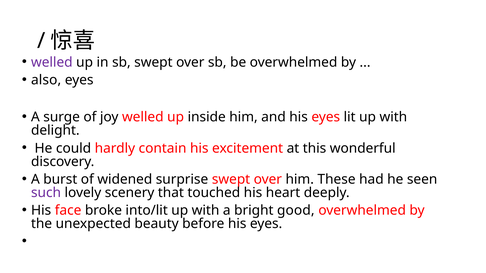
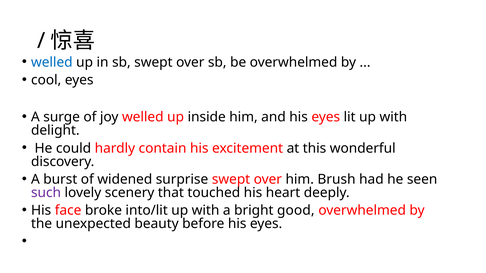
welled at (52, 62) colour: purple -> blue
also: also -> cool
These: These -> Brush
